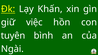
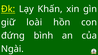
việc: việc -> loài
tuyên: tuyên -> đứng
